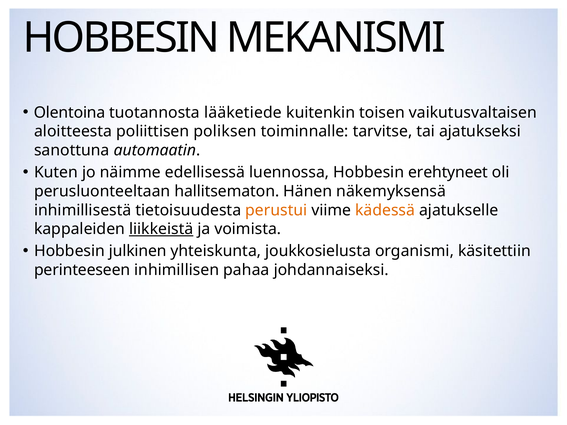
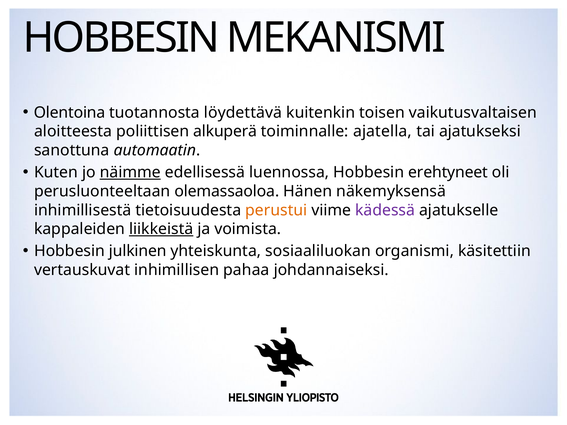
lääketiede: lääketiede -> löydettävä
poliksen: poliksen -> alkuperä
tarvitse: tarvitse -> ajatella
näimme underline: none -> present
hallitsematon: hallitsematon -> olemassaoloa
kädessä colour: orange -> purple
joukkosielusta: joukkosielusta -> sosiaaliluokan
perinteeseen: perinteeseen -> vertauskuvat
